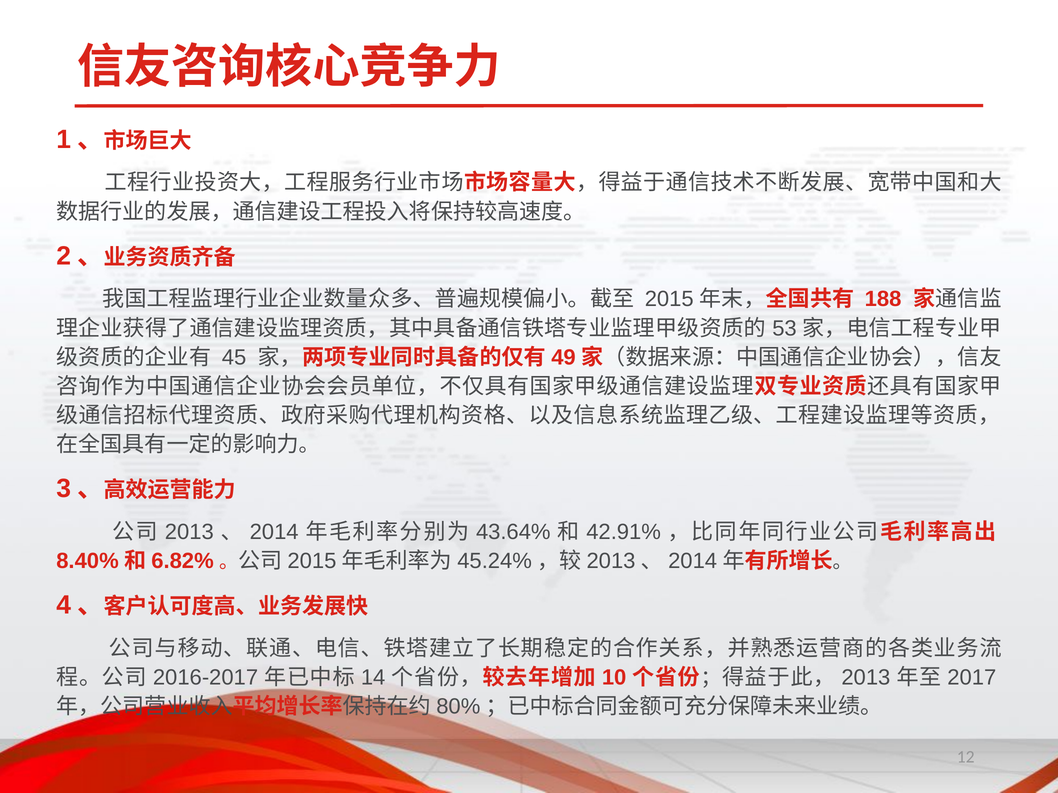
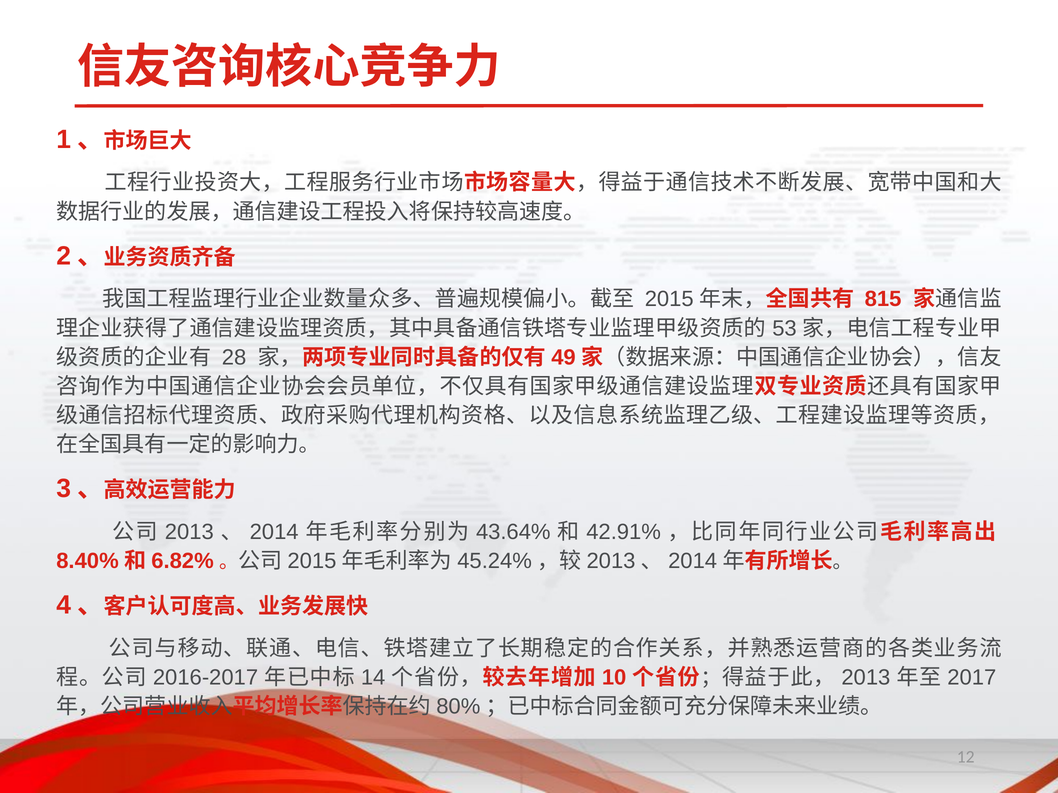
188: 188 -> 815
45: 45 -> 28
